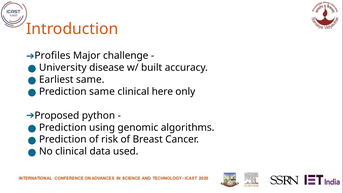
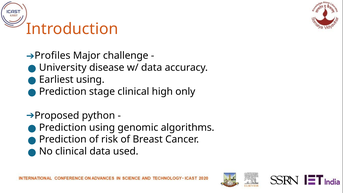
w/ built: built -> data
Earliest same: same -> using
Prediction same: same -> stage
here: here -> high
